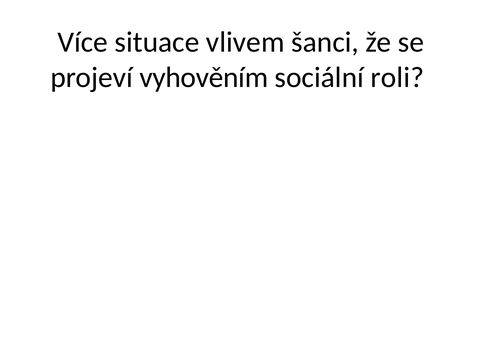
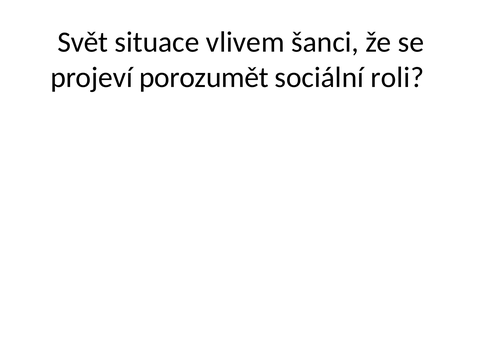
Více: Více -> Svět
vyhověním: vyhověním -> porozumět
